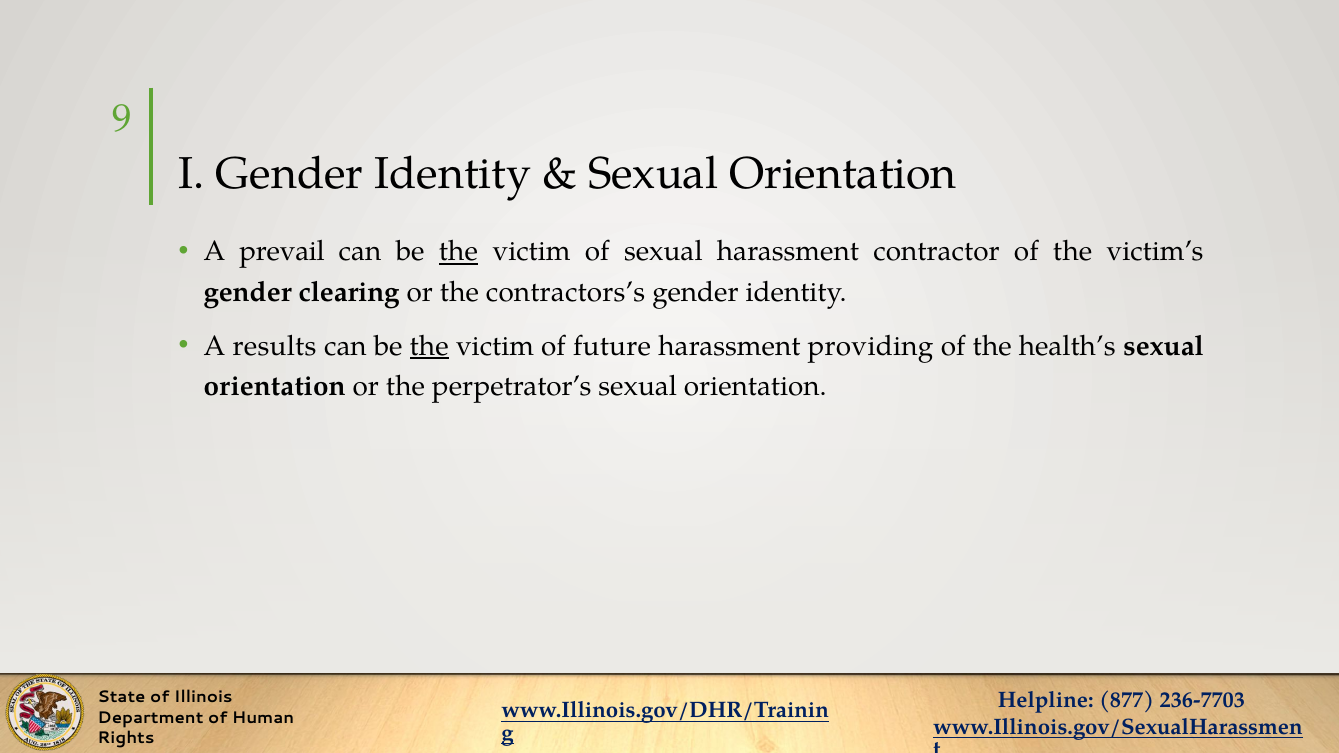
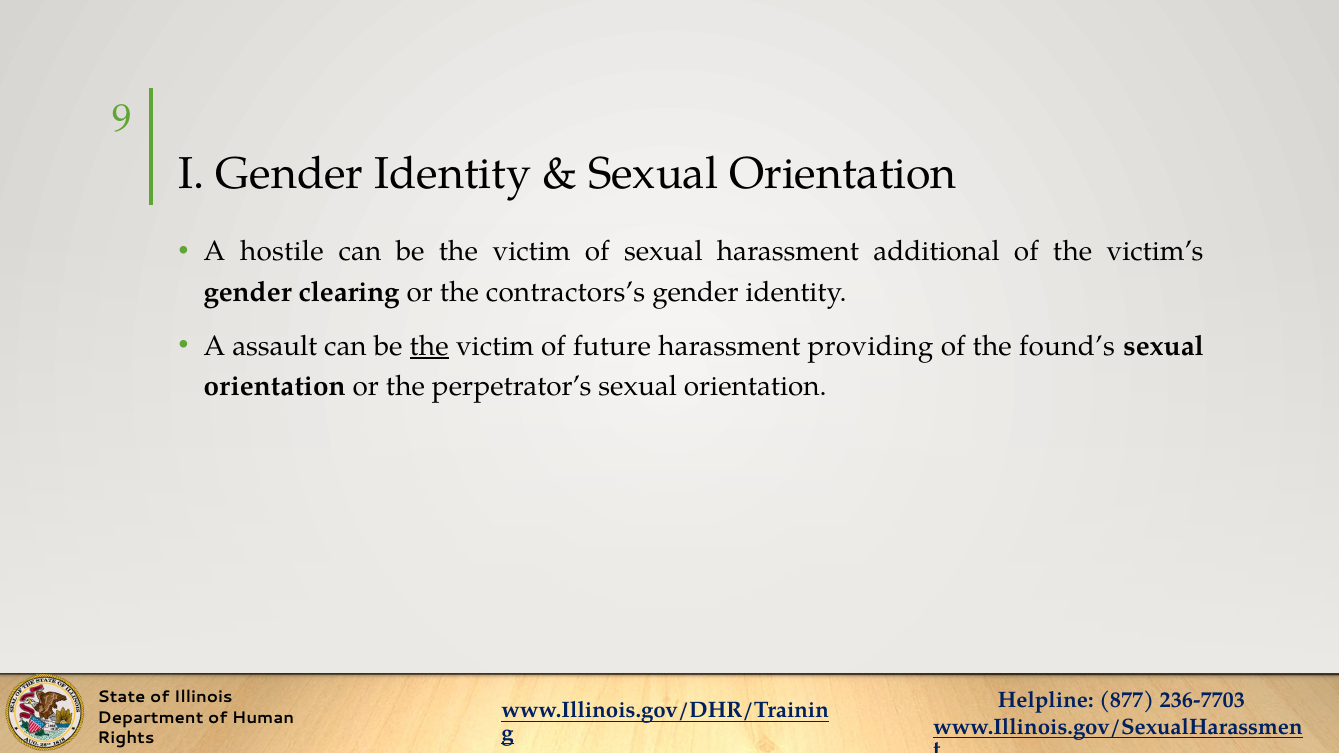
prevail: prevail -> hostile
the at (458, 252) underline: present -> none
contractor: contractor -> additional
results: results -> assault
health’s: health’s -> found’s
